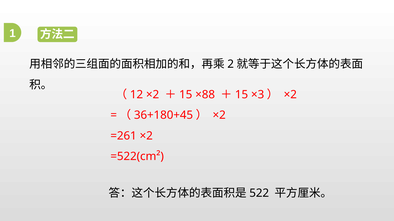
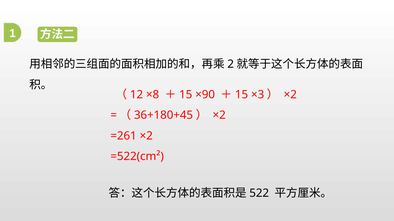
×2 at (153, 95): ×2 -> ×8
×88: ×88 -> ×90
